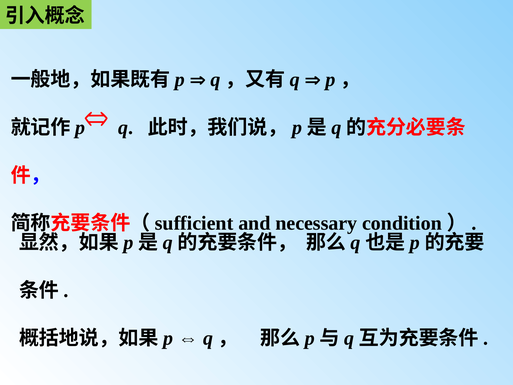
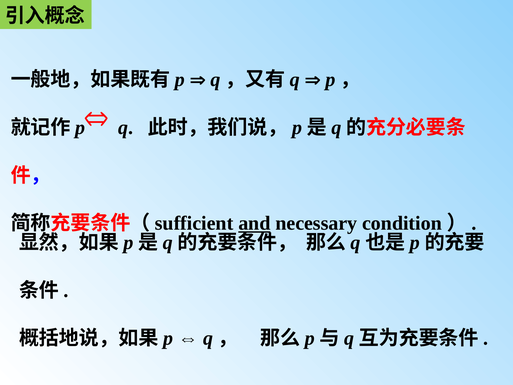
and underline: none -> present
